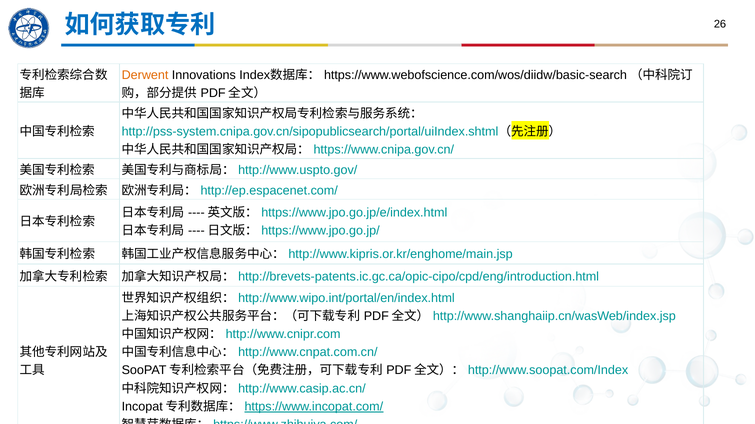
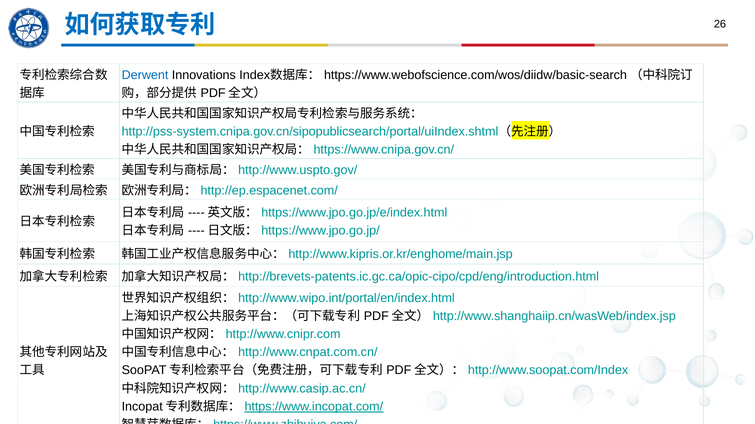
Derwent colour: orange -> blue
